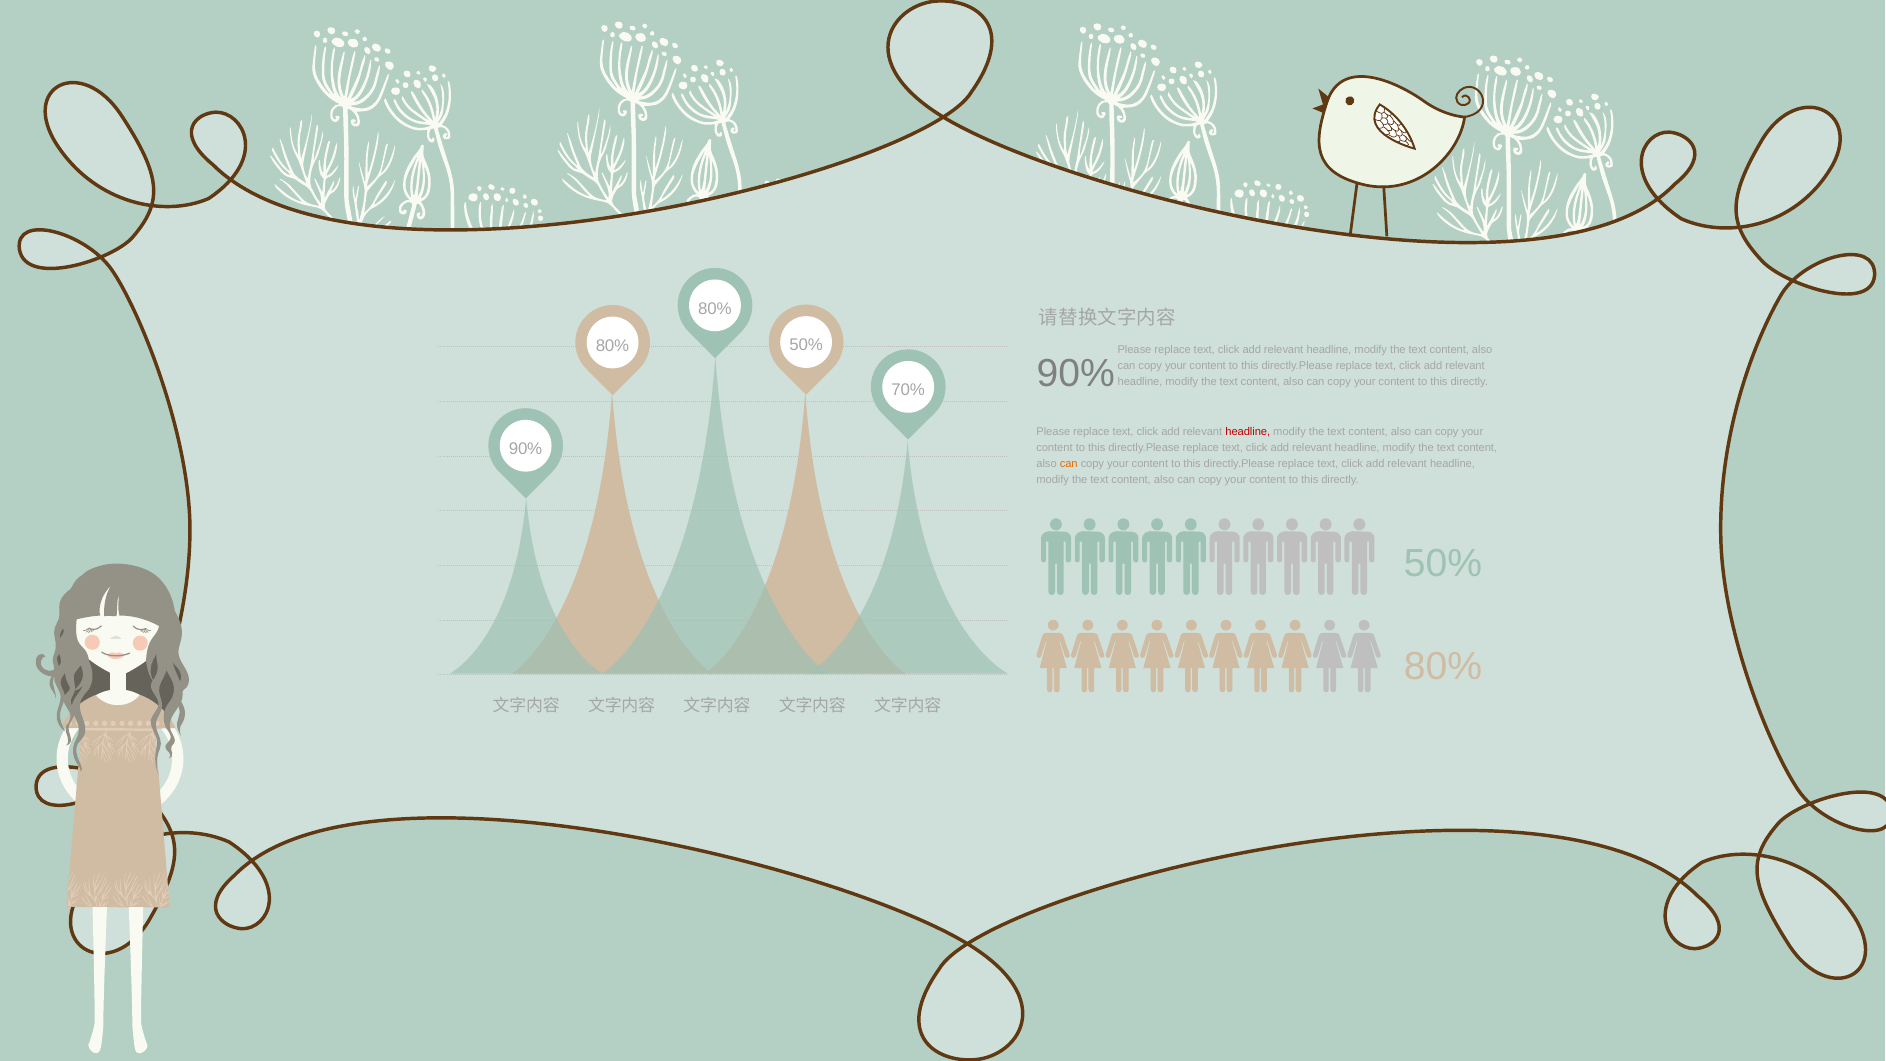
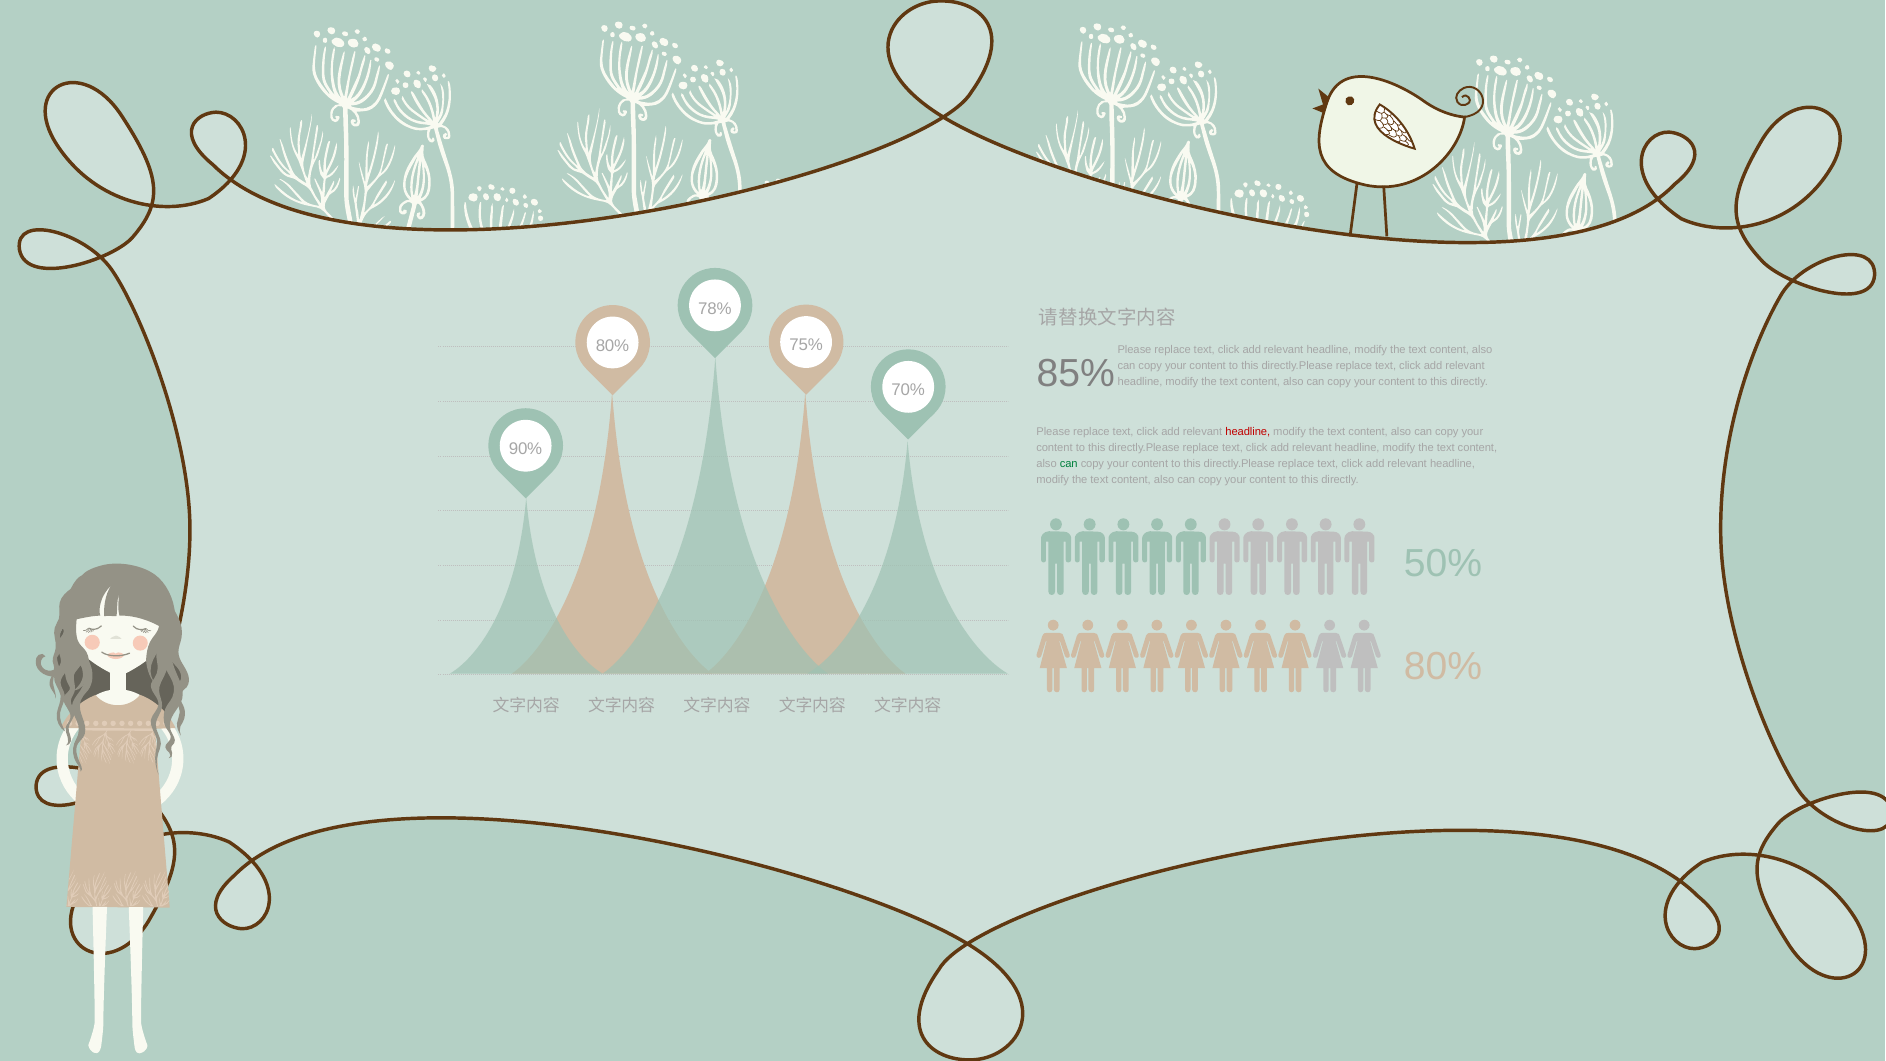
80% at (715, 308): 80% -> 78%
50% at (806, 345): 50% -> 75%
90% at (1076, 374): 90% -> 85%
can at (1069, 464) colour: orange -> green
